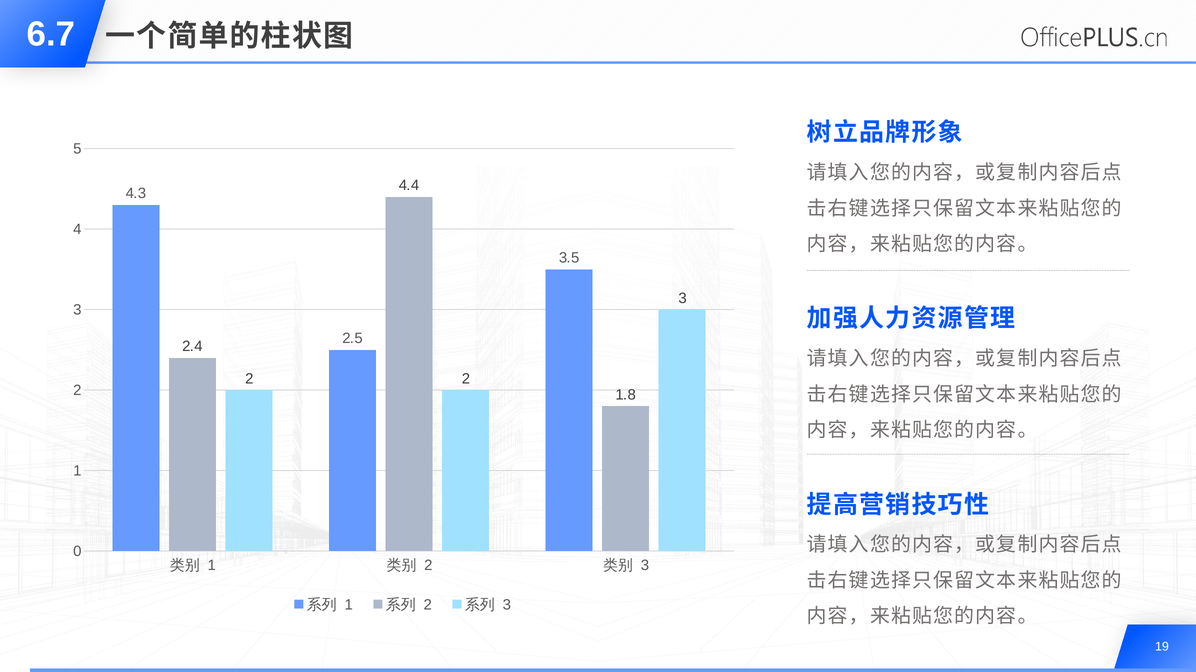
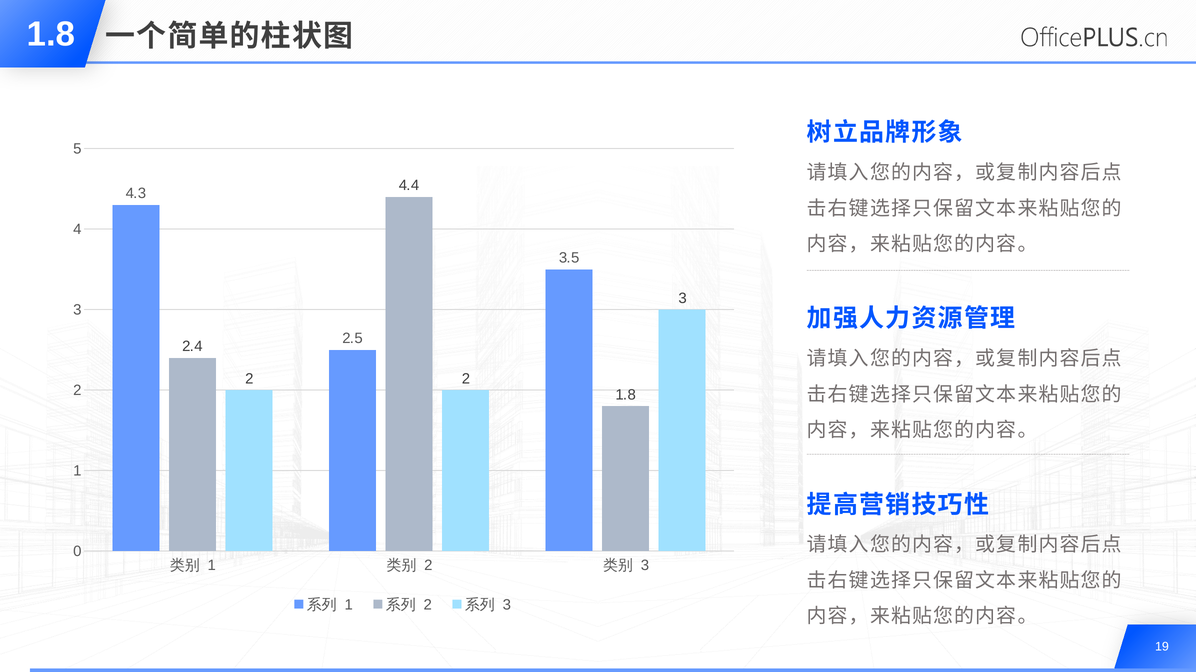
6.7 at (51, 35): 6.7 -> 1.8
